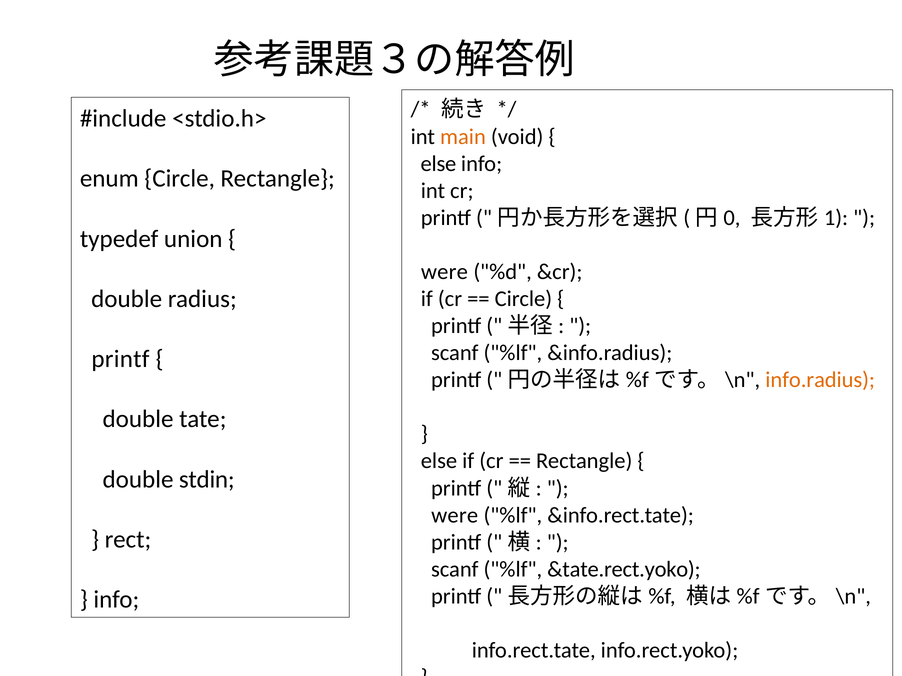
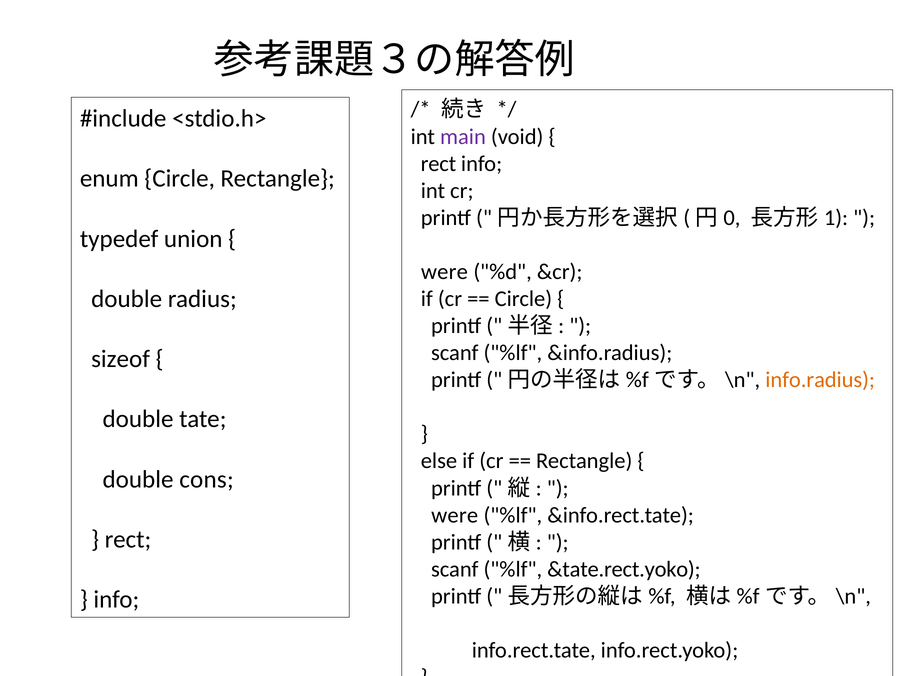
main colour: orange -> purple
else at (438, 164): else -> rect
printf at (120, 359): printf -> sizeof
stdin: stdin -> cons
